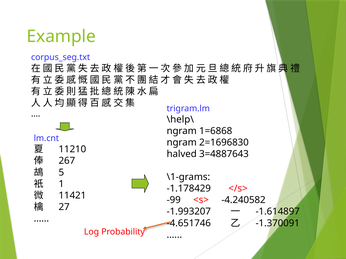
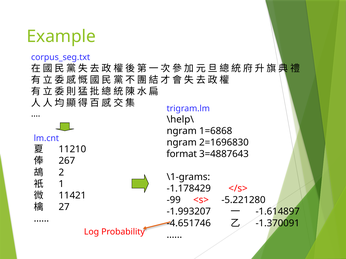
halved: halved -> format
5: 5 -> 2
-4.240582: -4.240582 -> -5.221280
